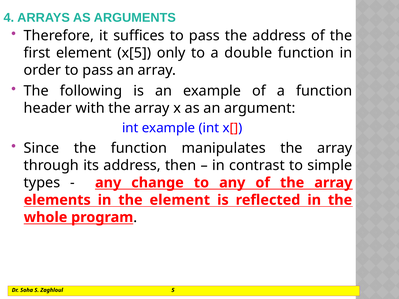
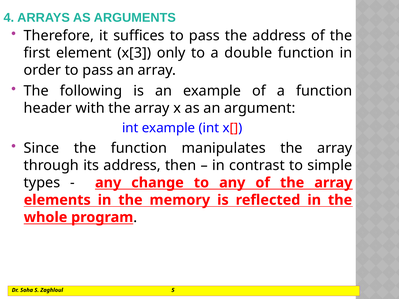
x[5: x[5 -> x[3
the element: element -> memory
